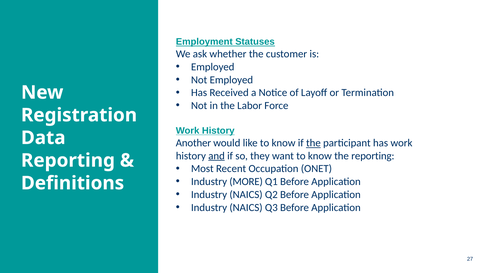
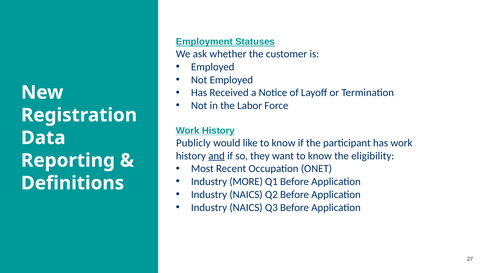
Another: Another -> Publicly
the at (313, 143) underline: present -> none
the reporting: reporting -> eligibility
